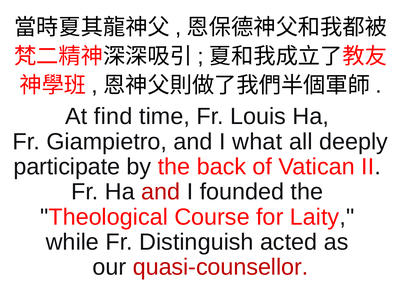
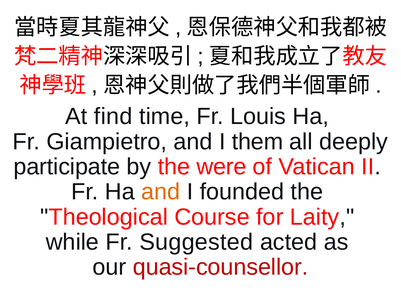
what: what -> them
back: back -> were
and at (161, 192) colour: red -> orange
Distinguish: Distinguish -> Suggested
